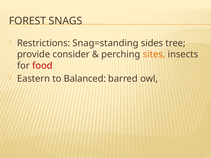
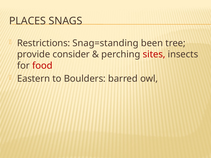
FOREST: FOREST -> PLACES
sides: sides -> been
sites colour: orange -> red
Balanced: Balanced -> Boulders
